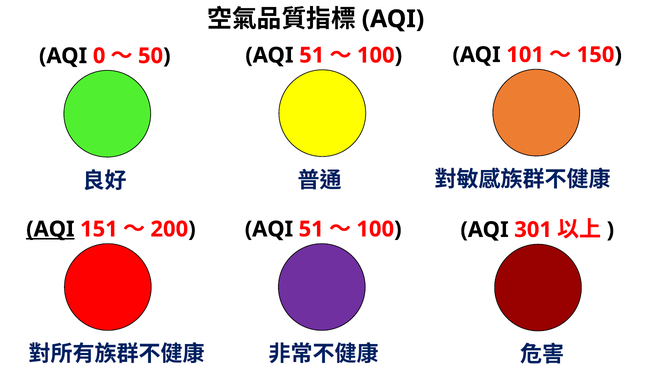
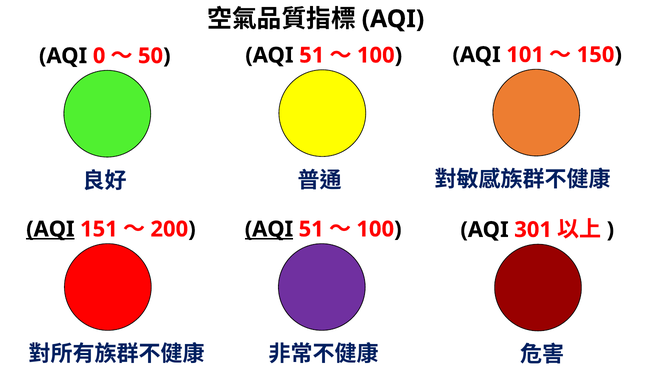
AQI at (269, 229) underline: none -> present
